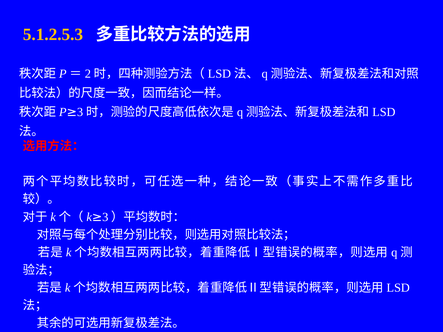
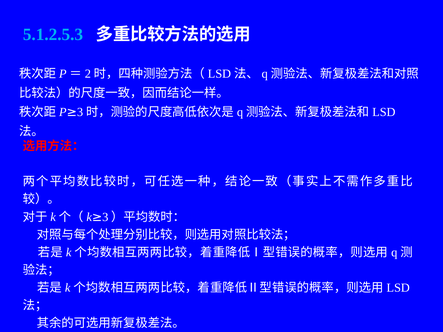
5.1.2.5.3 colour: yellow -> light blue
